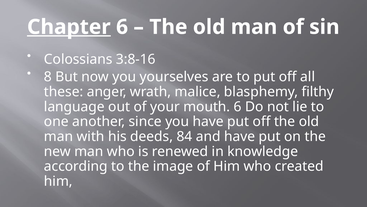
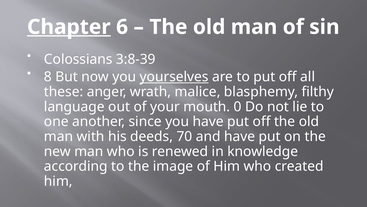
3:8-16: 3:8-16 -> 3:8-39
yourselves underline: none -> present
mouth 6: 6 -> 0
84: 84 -> 70
